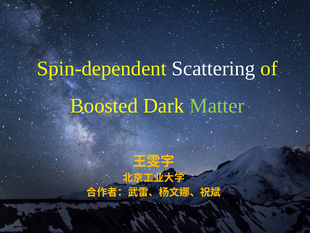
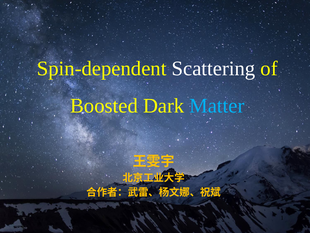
Matter colour: light green -> light blue
